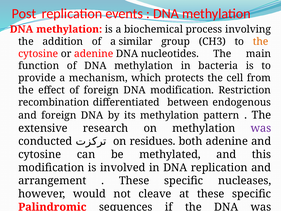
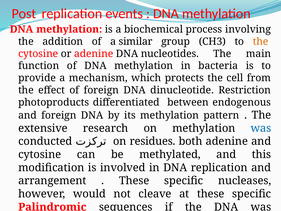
DNA modification: modification -> dinucleotide
recombination: recombination -> photoproducts
was at (261, 128) colour: purple -> blue
